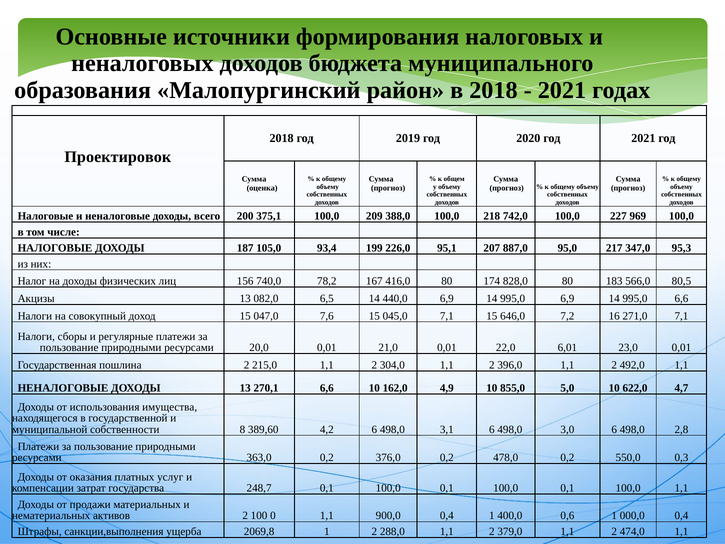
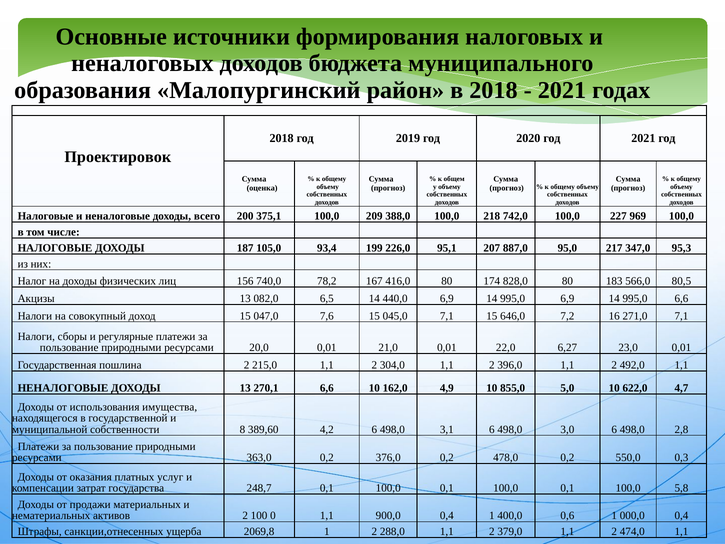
6,01: 6,01 -> 6,27
100,0 1,1: 1,1 -> 5,8
санкции,выполнения: санкции,выполнения -> санкции,отнесенных
